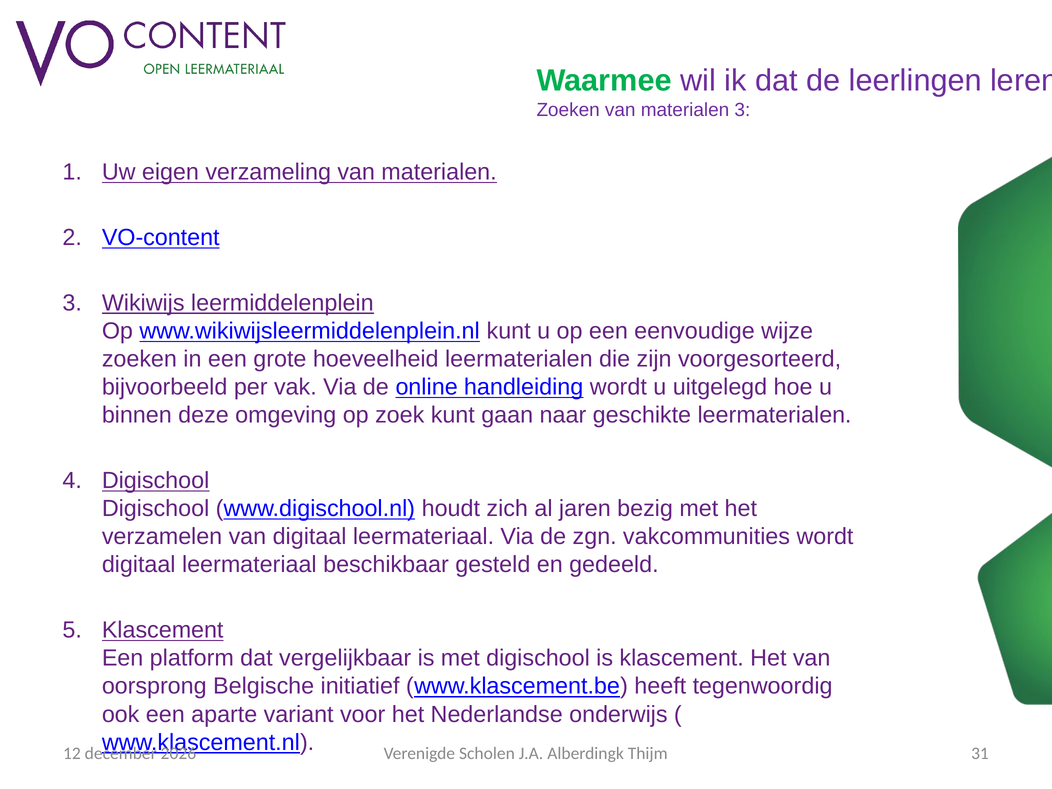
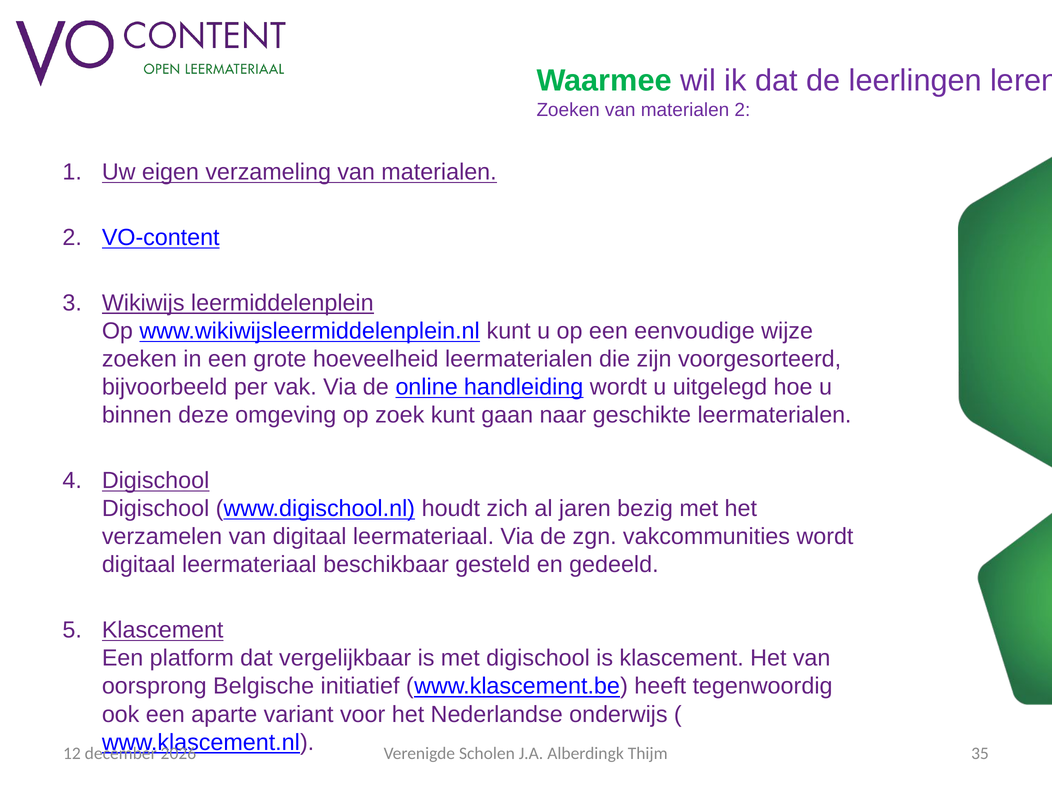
Zoeken van materialen 3: 3 -> 2
31: 31 -> 35
